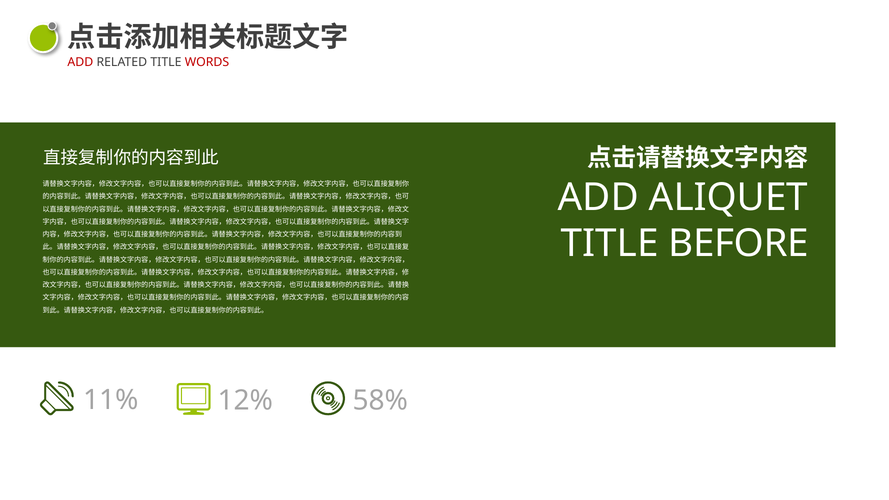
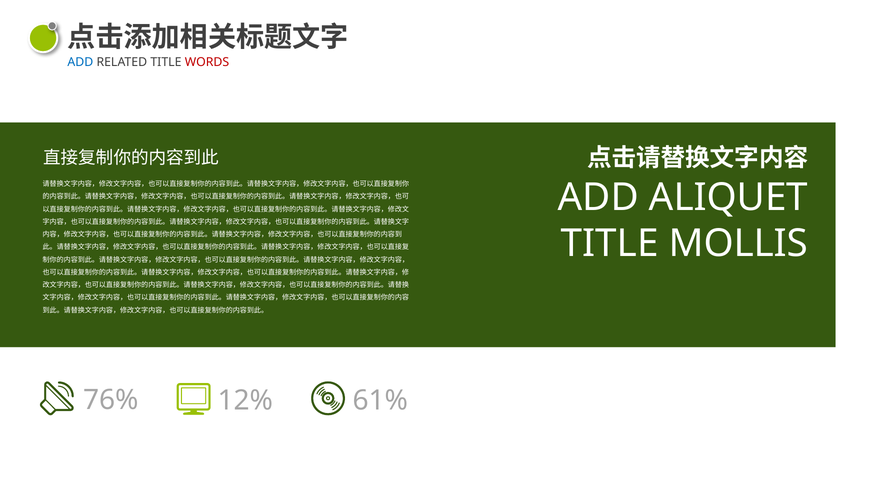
ADD at (80, 62) colour: red -> blue
BEFORE: BEFORE -> MOLLIS
11%: 11% -> 76%
58%: 58% -> 61%
